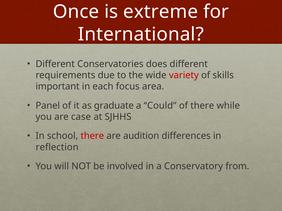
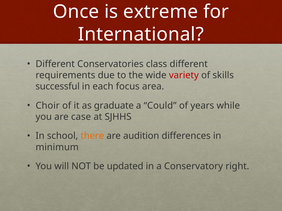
does: does -> class
important: important -> successful
Panel: Panel -> Choir
of there: there -> years
there at (92, 136) colour: red -> orange
reflection: reflection -> minimum
involved: involved -> updated
from: from -> right
